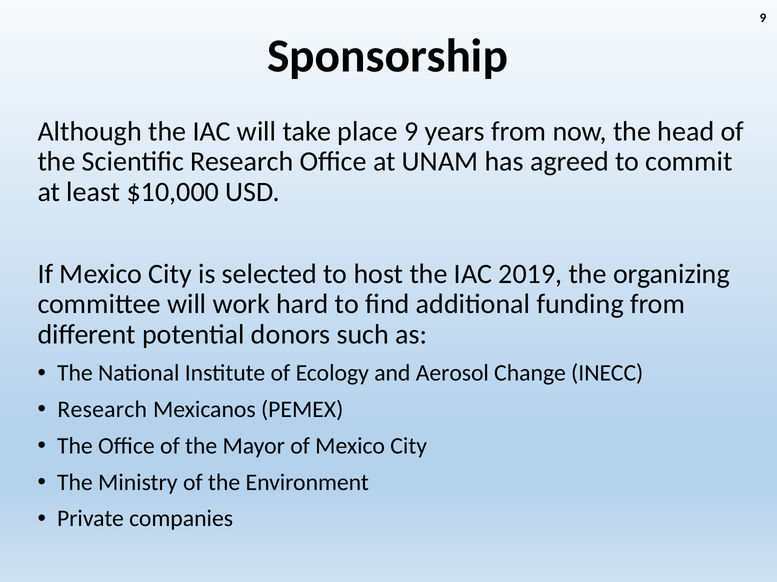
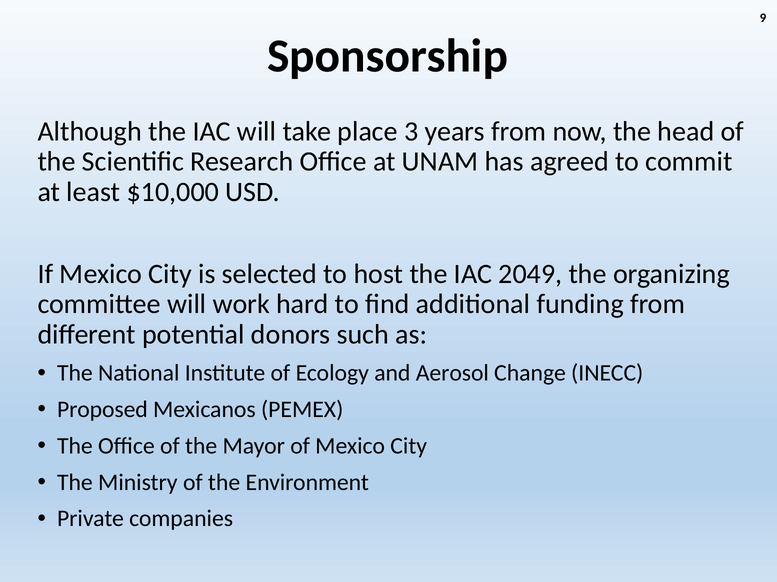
place 9: 9 -> 3
2019: 2019 -> 2049
Research at (102, 410): Research -> Proposed
